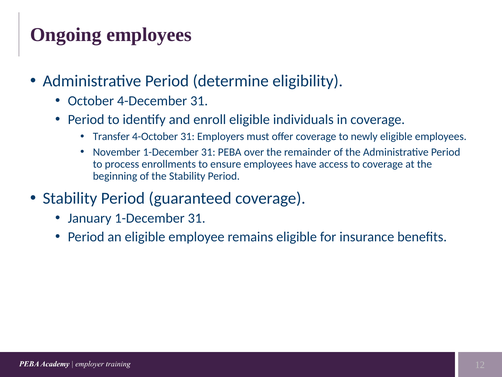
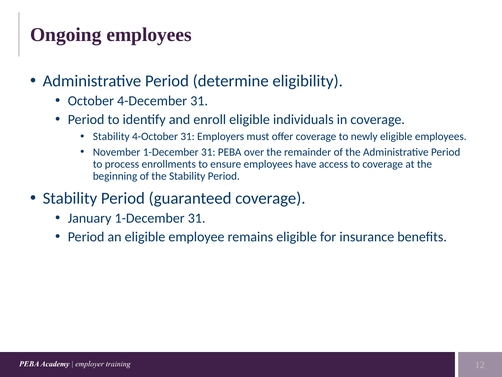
Transfer at (111, 136): Transfer -> Stability
